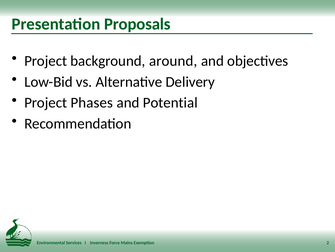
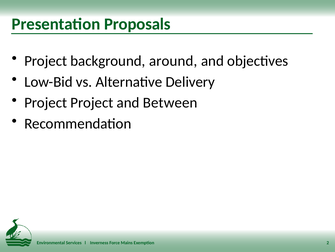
Project Phases: Phases -> Project
Potential: Potential -> Between
